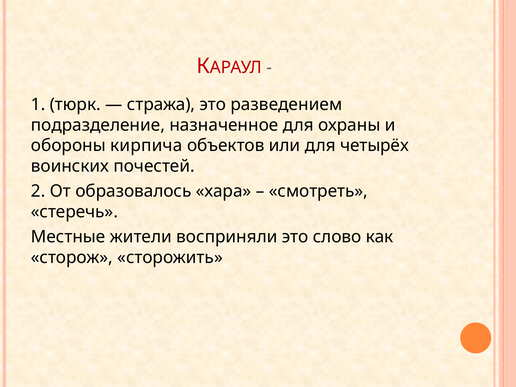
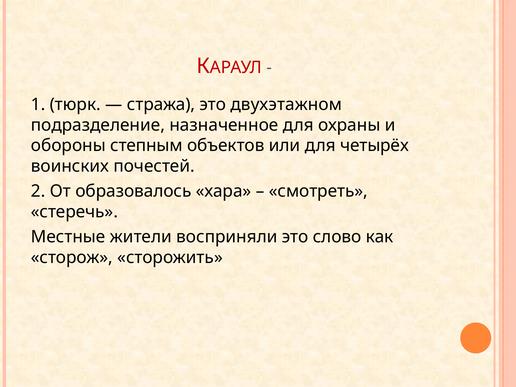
разведением: разведением -> двухэтажном
кирпича: кирпича -> степным
